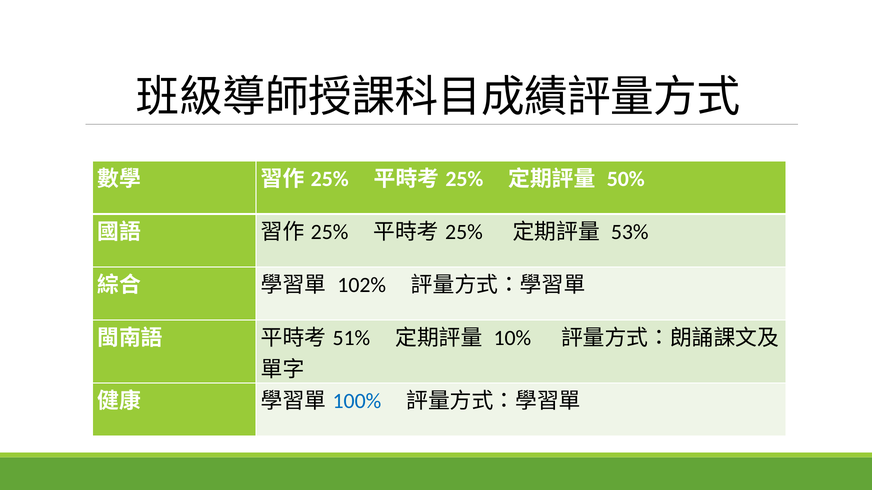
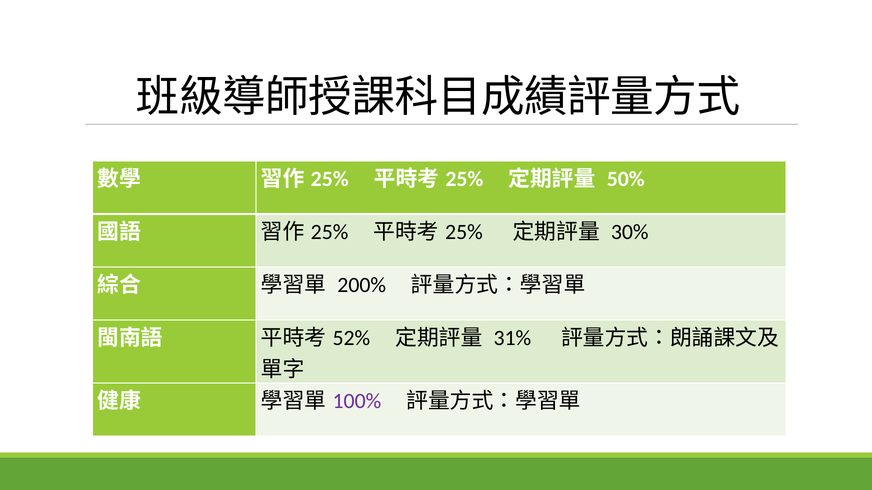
53%: 53% -> 30%
102%: 102% -> 200%
51%: 51% -> 52%
10%: 10% -> 31%
100% colour: blue -> purple
